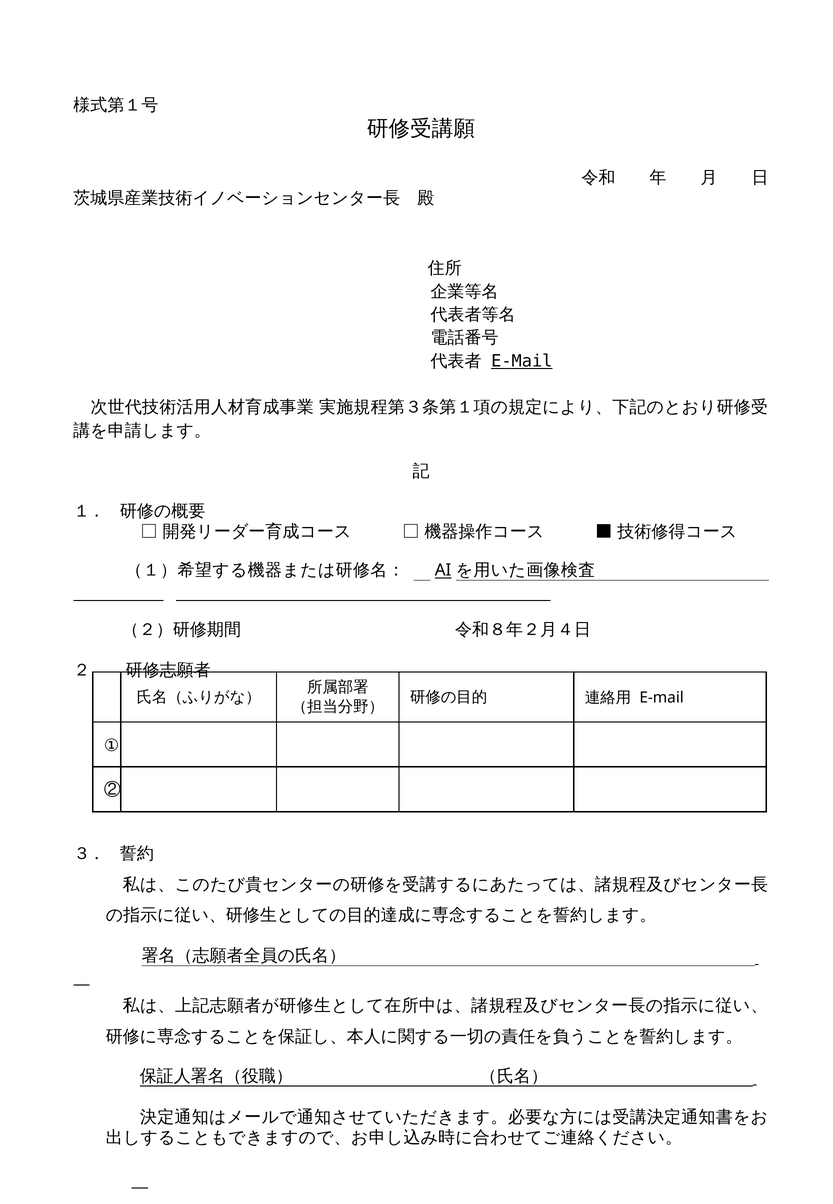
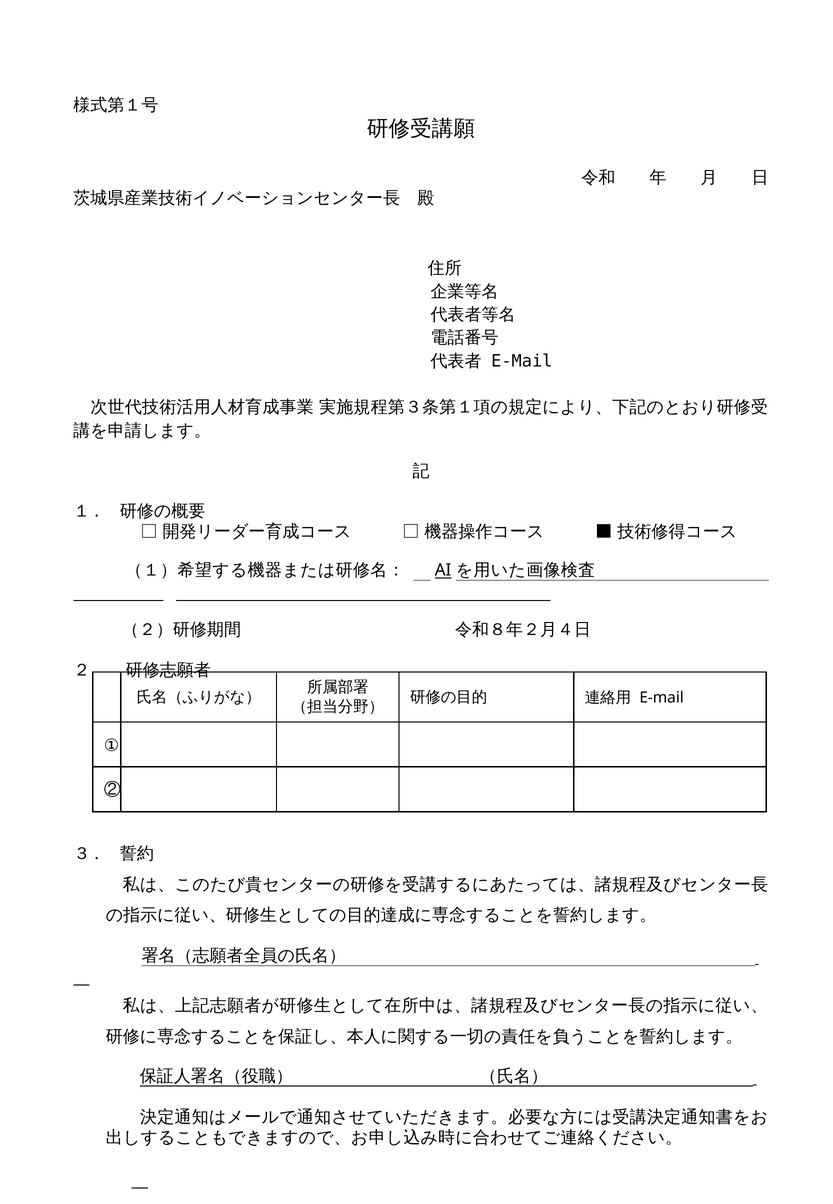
E-Mail at (522, 361) underline: present -> none
